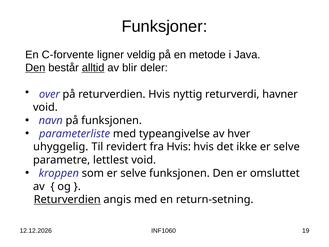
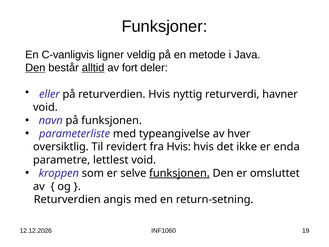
C-forvente: C-forvente -> C-vanligvis
blir: blir -> fort
over: over -> eller
uhyggelig: uhyggelig -> oversiktlig
ikke er selve: selve -> enda
funksjonen at (179, 173) underline: none -> present
Returverdien at (67, 199) underline: present -> none
